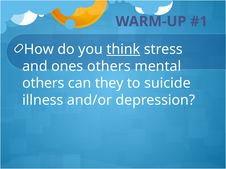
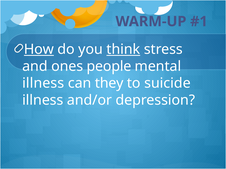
How underline: none -> present
ones others: others -> people
others at (43, 83): others -> illness
